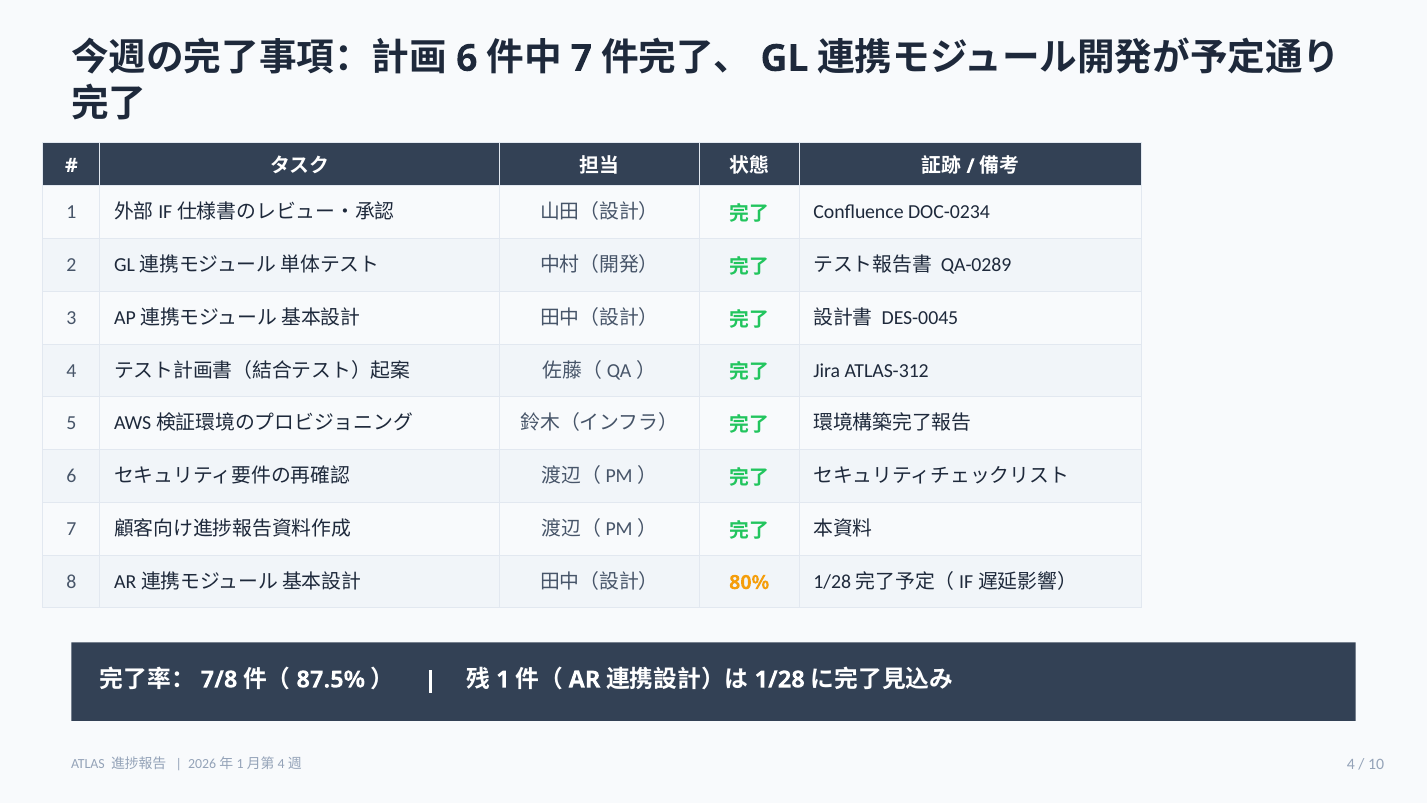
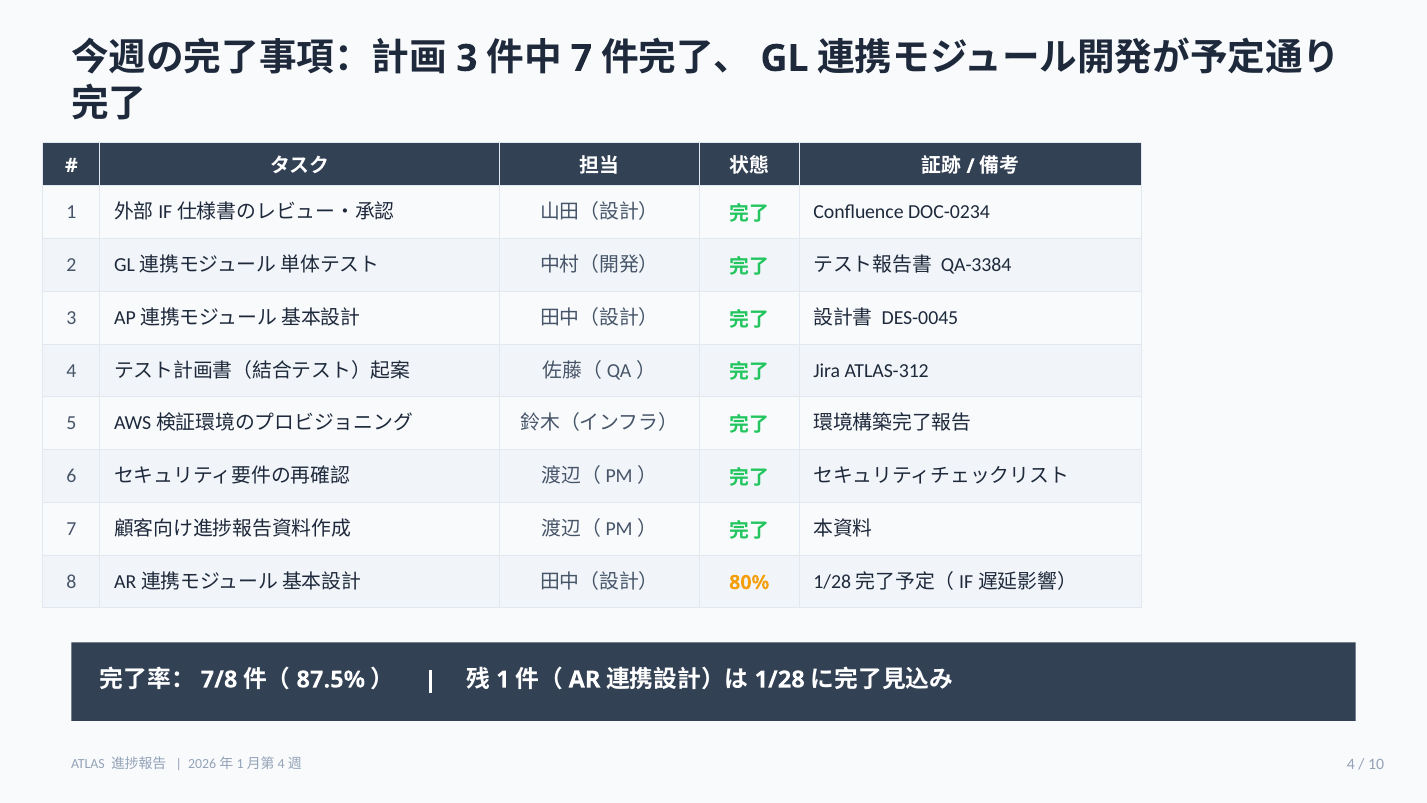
6 at (467, 58): 6 -> 3
QA-0289: QA-0289 -> QA-3384
